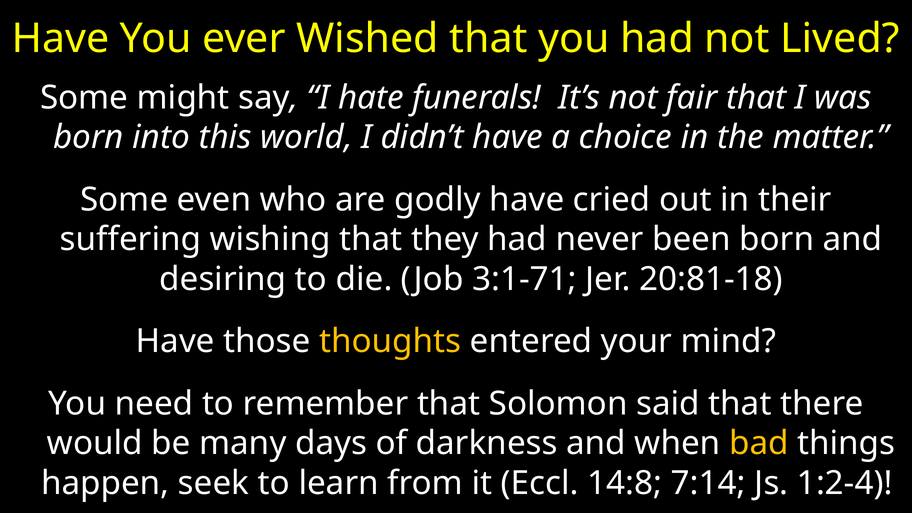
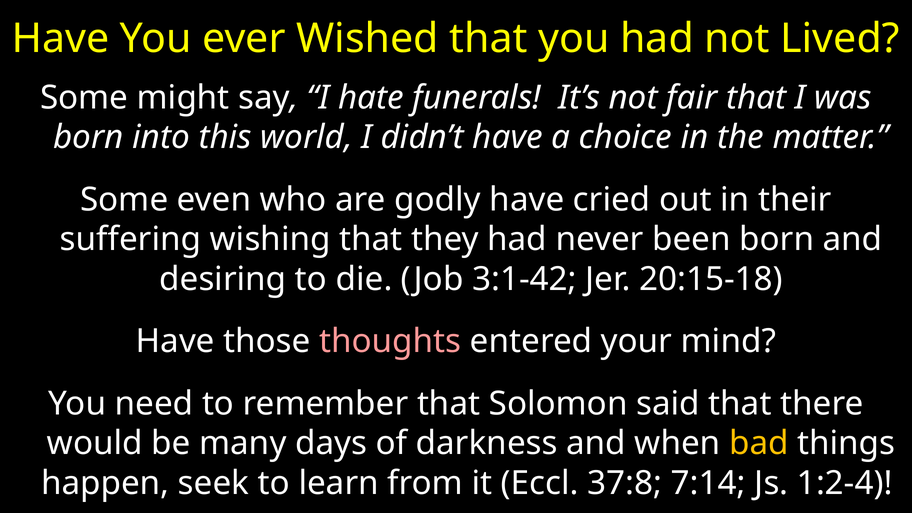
3:1-71: 3:1-71 -> 3:1-42
20:81-18: 20:81-18 -> 20:15-18
thoughts colour: yellow -> pink
14:8: 14:8 -> 37:8
